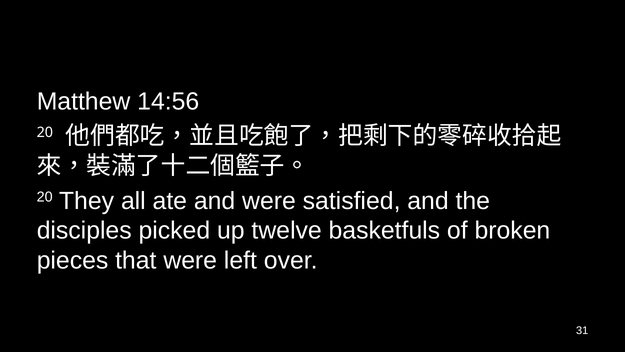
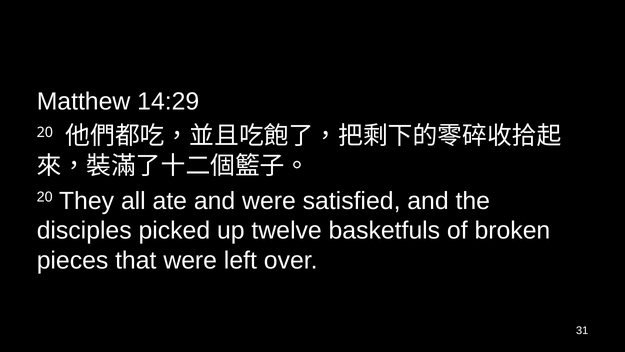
14:56: 14:56 -> 14:29
